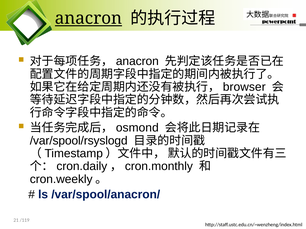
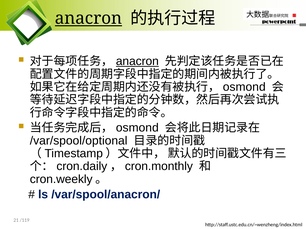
anacron at (137, 61) underline: none -> present
browser at (244, 87): browser -> osmond
/var/spool/rsyslogd: /var/spool/rsyslogd -> /var/spool/optional
